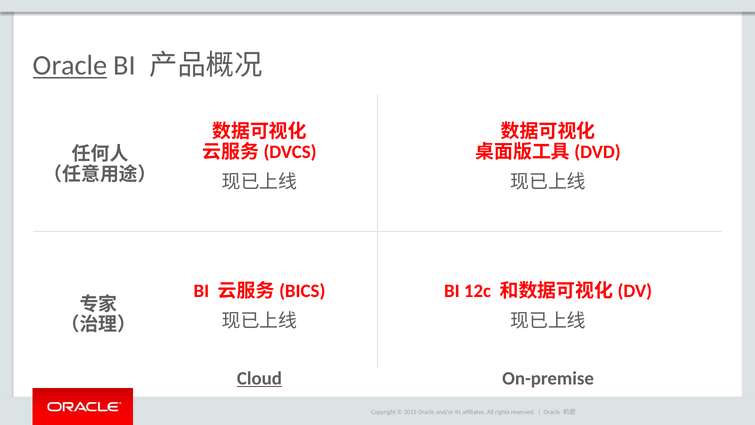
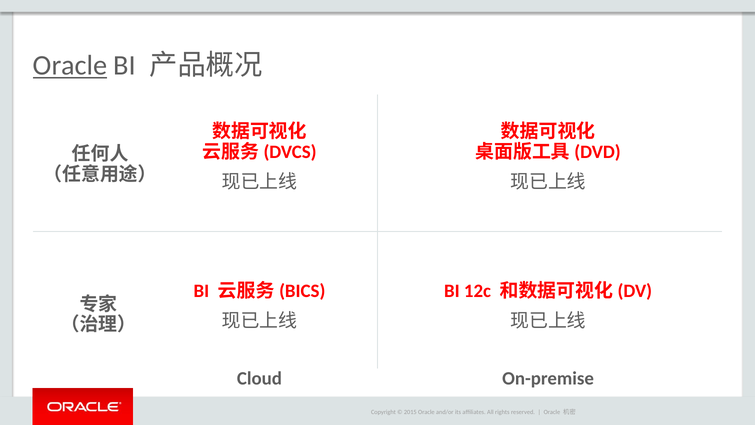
Cloud underline: present -> none
